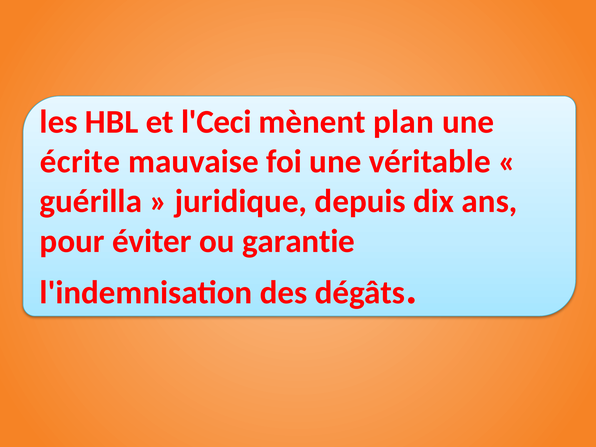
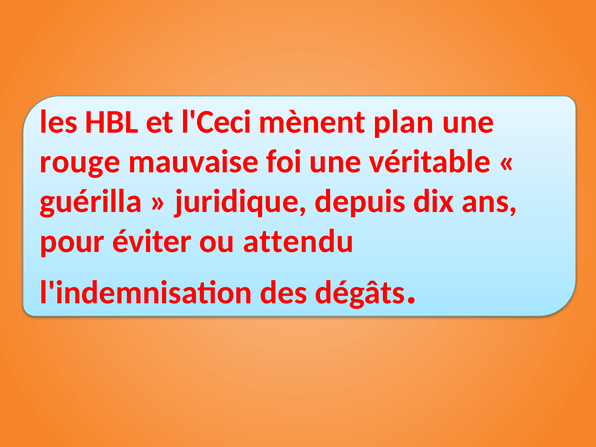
écrite: écrite -> rouge
garantie: garantie -> attendu
